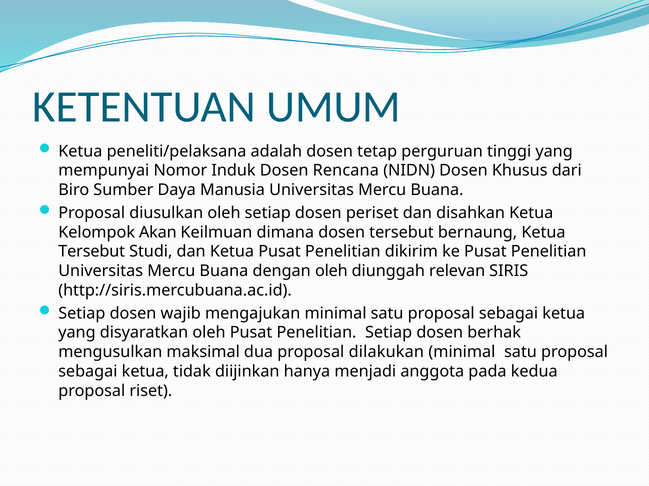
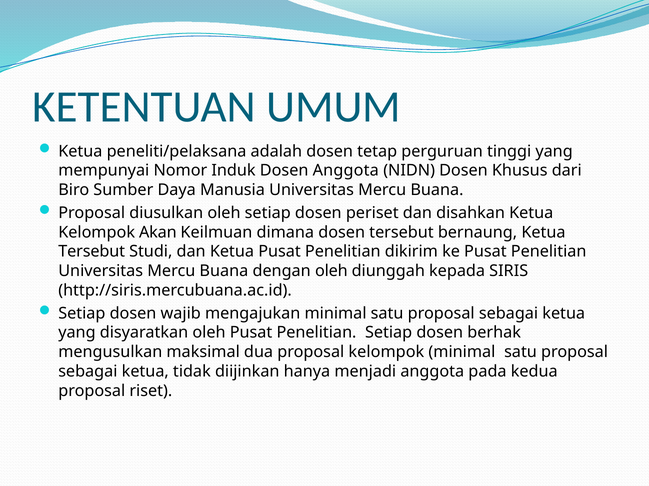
Dosen Rencana: Rencana -> Anggota
relevan: relevan -> kepada
proposal dilakukan: dilakukan -> kelompok
